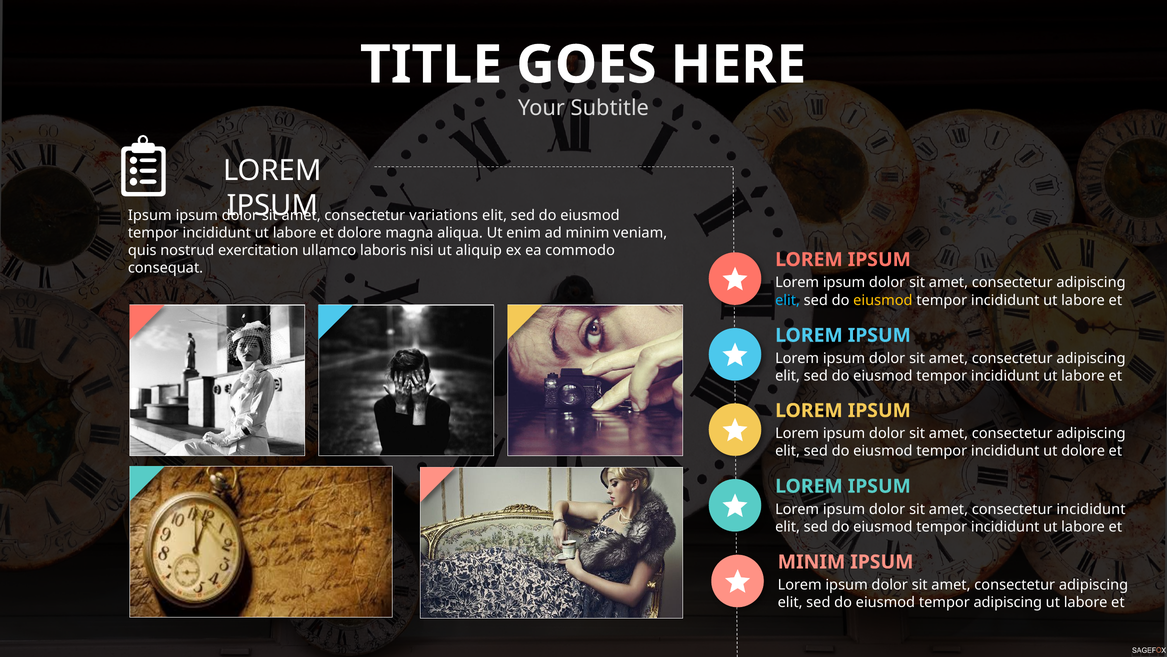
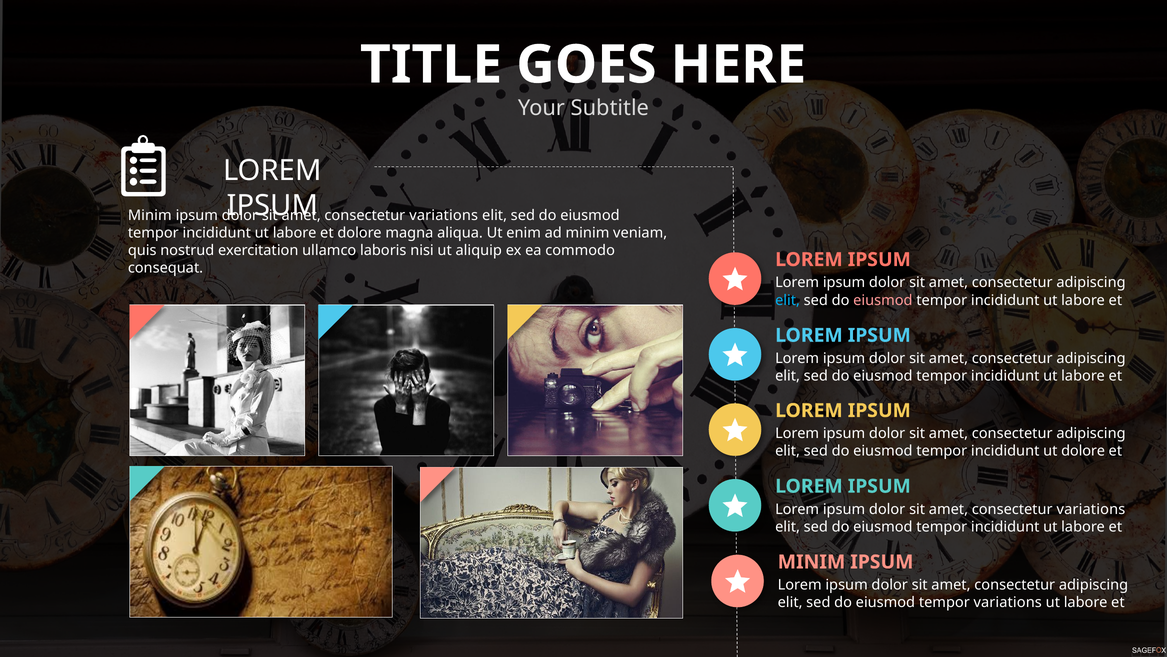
Ipsum at (150, 215): Ipsum -> Minim
eiusmod at (883, 300) colour: yellow -> pink
incididunt at (1091, 509): incididunt -> variations
tempor adipiscing: adipiscing -> variations
